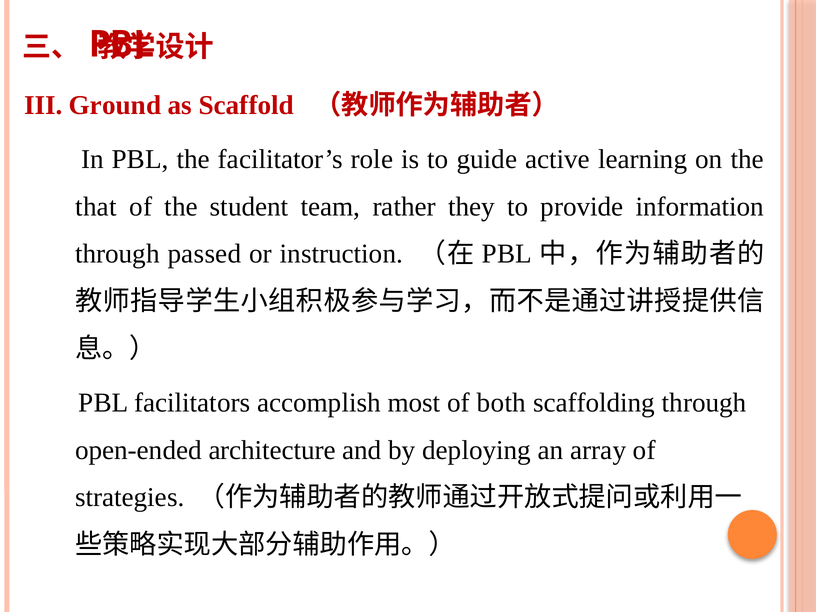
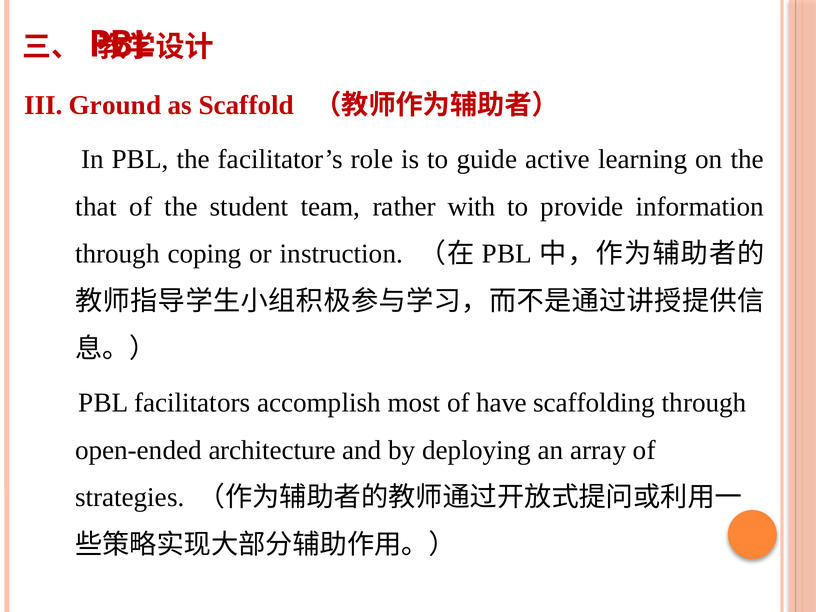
they: they -> with
passed: passed -> coping
both: both -> have
